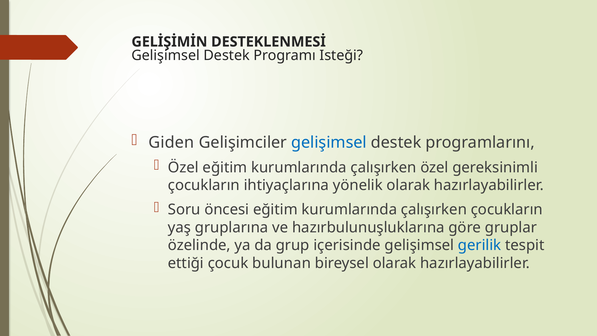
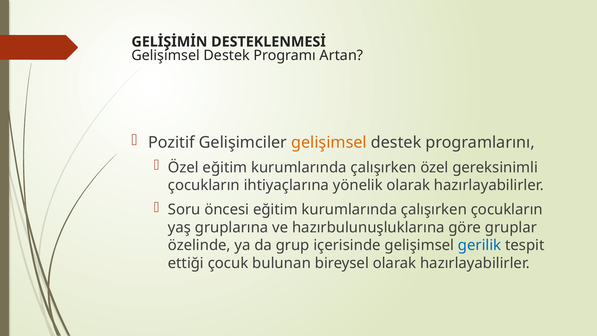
Isteği: Isteği -> Artan
Giden: Giden -> Pozitif
gelişimsel at (329, 143) colour: blue -> orange
